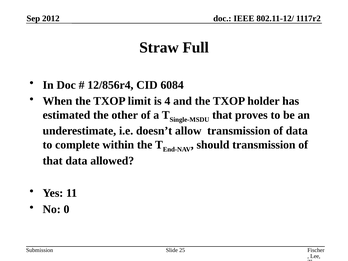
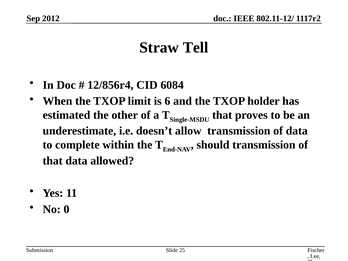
Full: Full -> Tell
4: 4 -> 6
